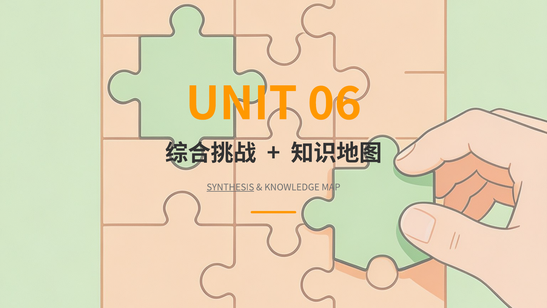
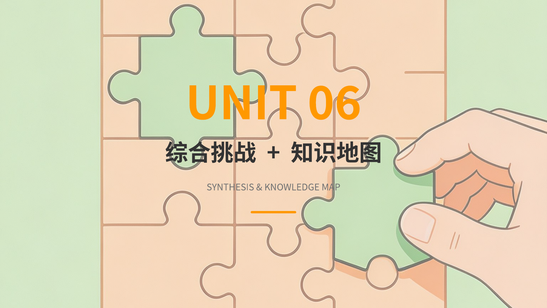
SYNTHESIS underline: present -> none
